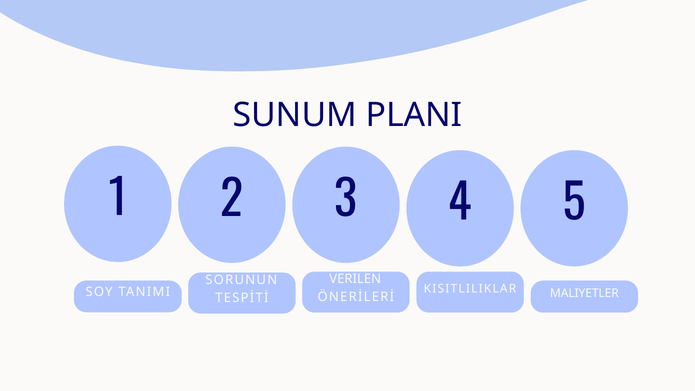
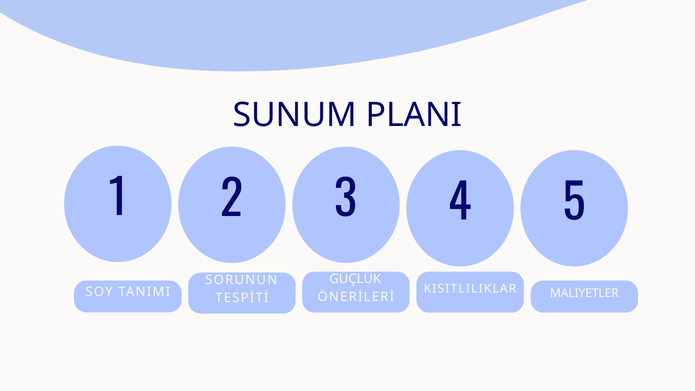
VERILEN: VERILEN -> GÜÇLÜK
